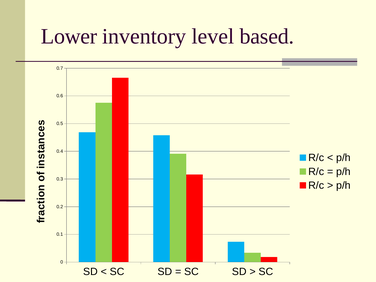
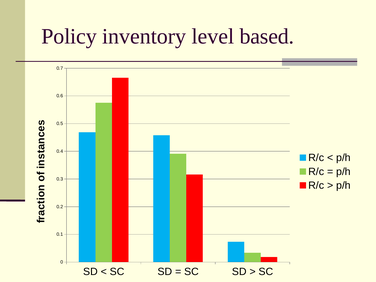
Lower: Lower -> Policy
